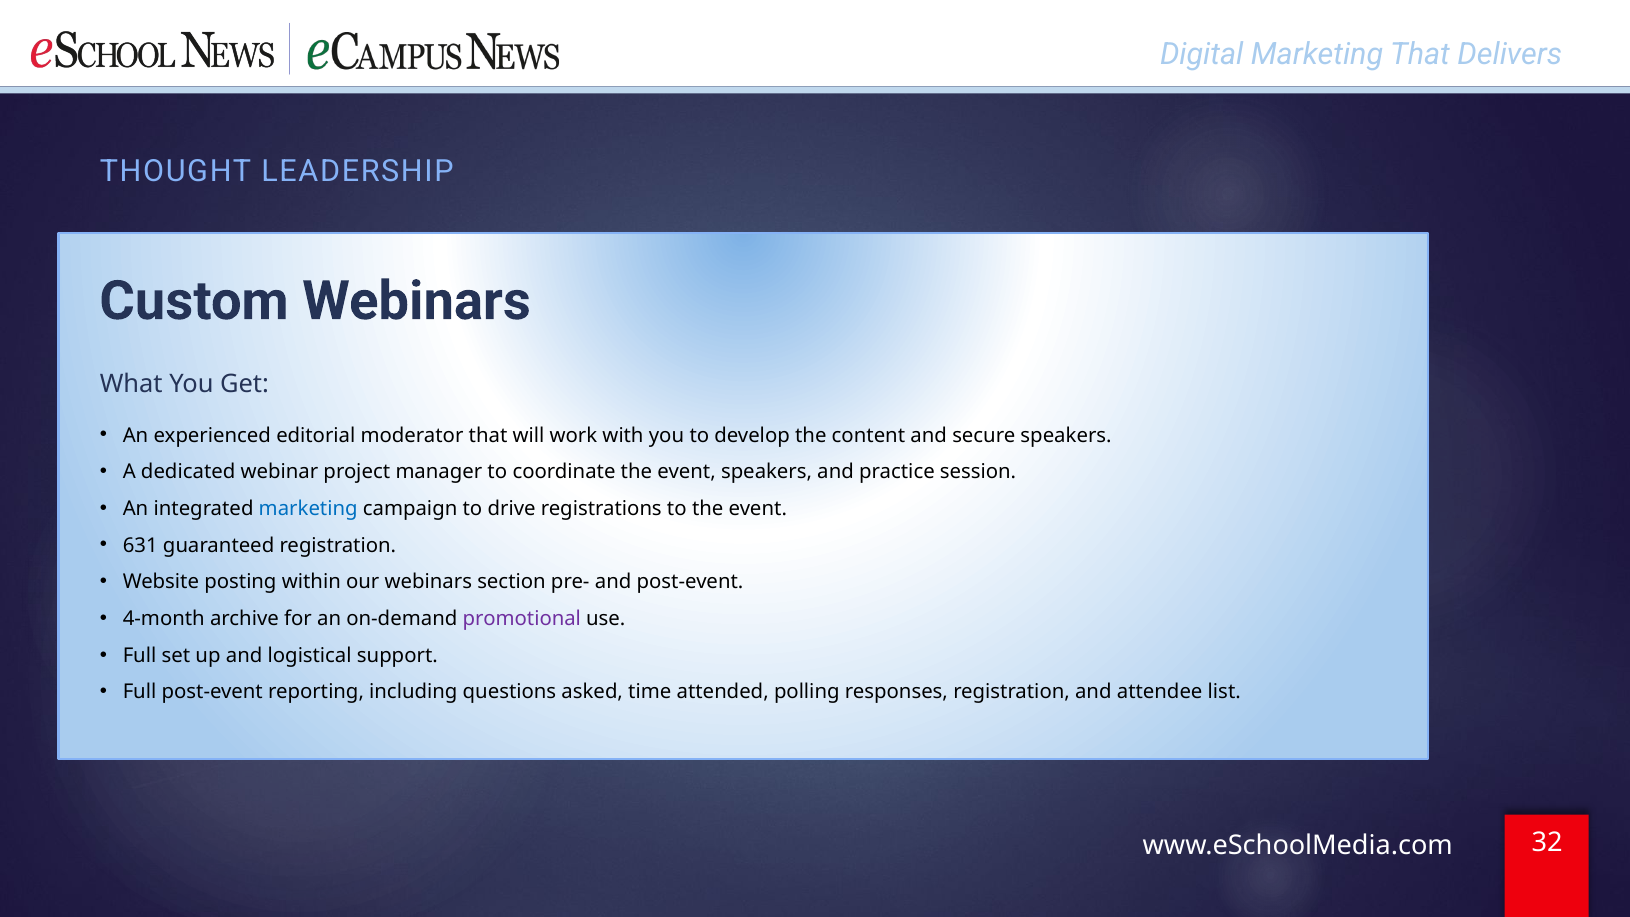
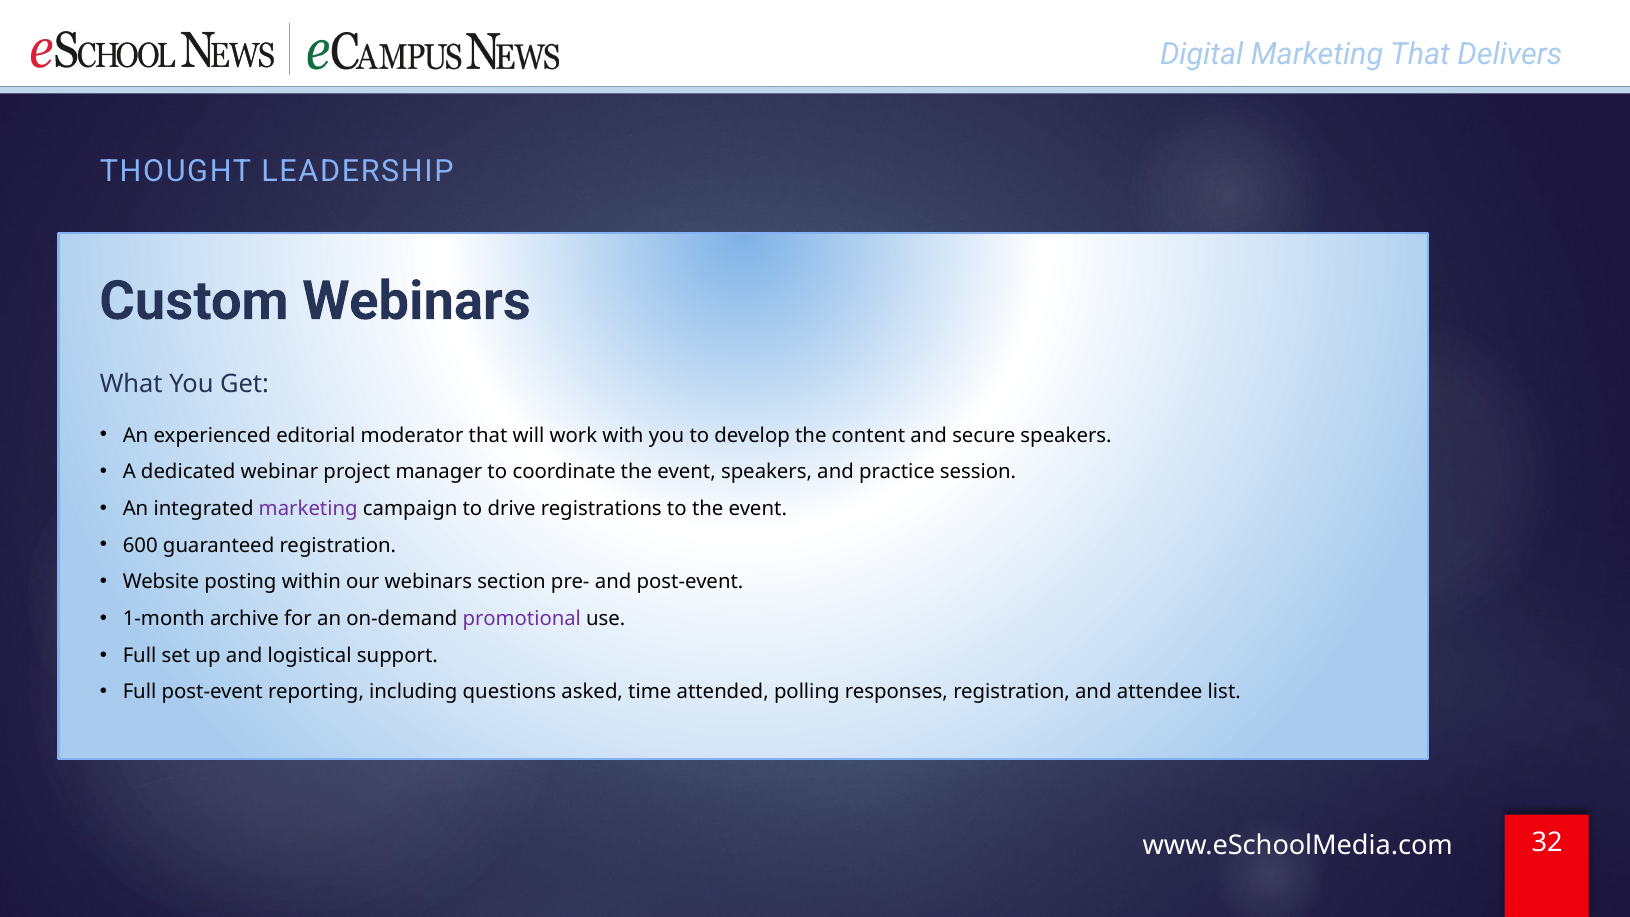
marketing at (308, 509) colour: blue -> purple
631: 631 -> 600
4-month: 4-month -> 1-month
